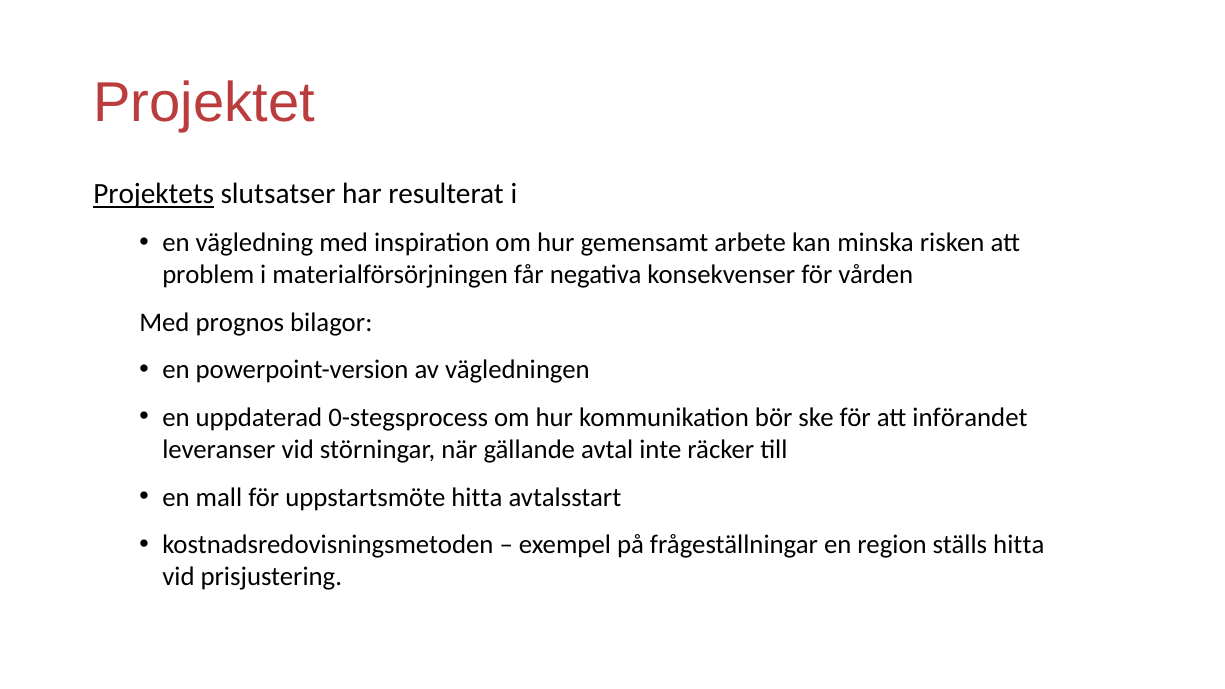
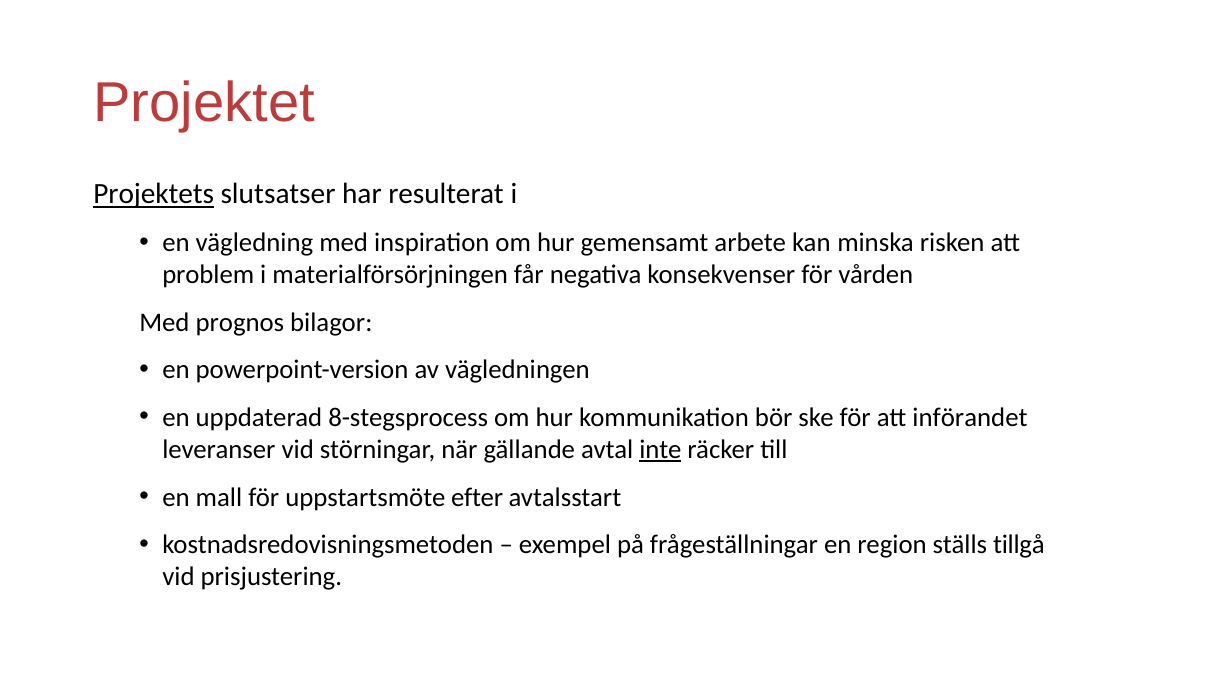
0-stegsprocess: 0-stegsprocess -> 8-stegsprocess
inte underline: none -> present
uppstartsmöte hitta: hitta -> efter
ställs hitta: hitta -> tillgå
